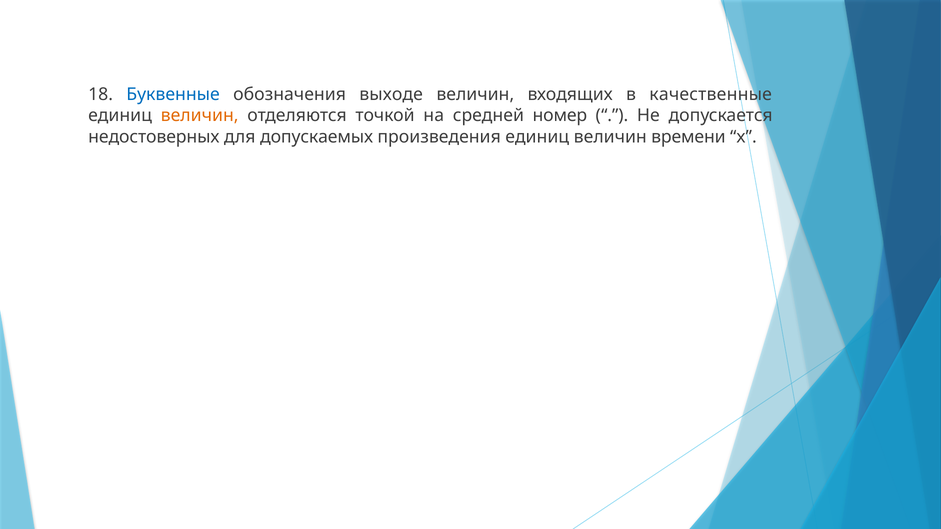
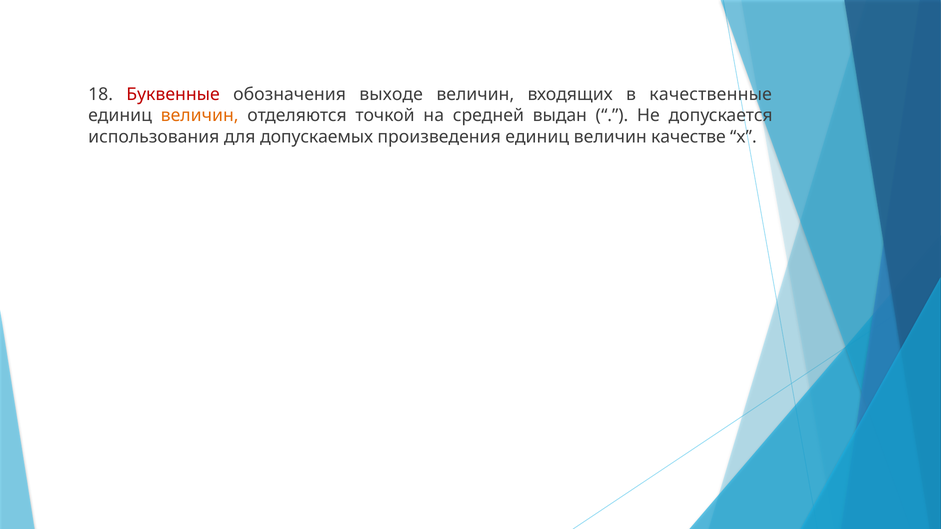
Буквенные colour: blue -> red
номер: номер -> выдан
недостоверных: недостоверных -> использования
времени: времени -> качестве
